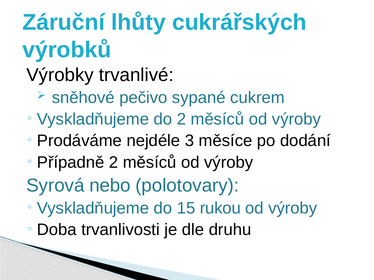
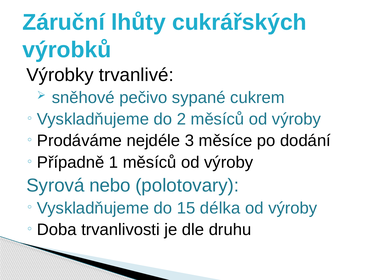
Případně 2: 2 -> 1
rukou: rukou -> délka
